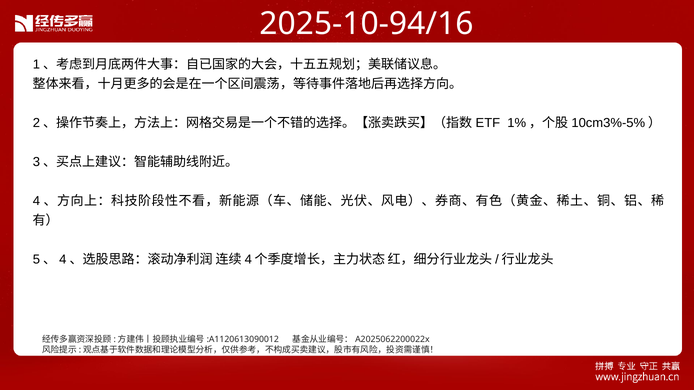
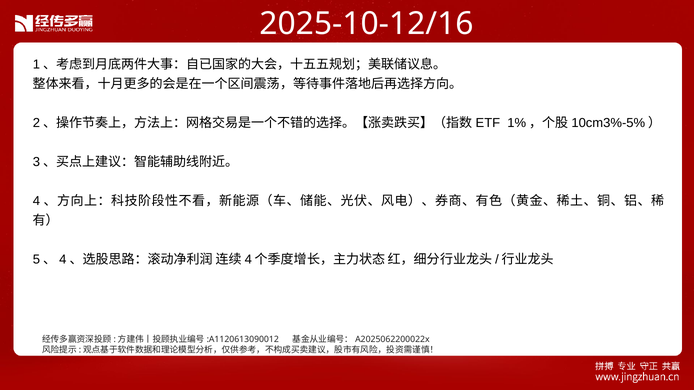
2025-10-94/16: 2025-10-94/16 -> 2025-10-12/16
